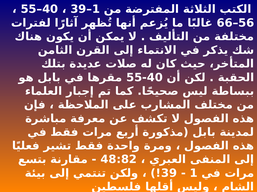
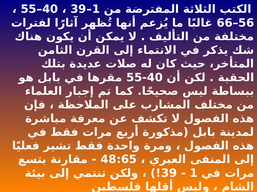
48:82: 48:82 -> 48:65
